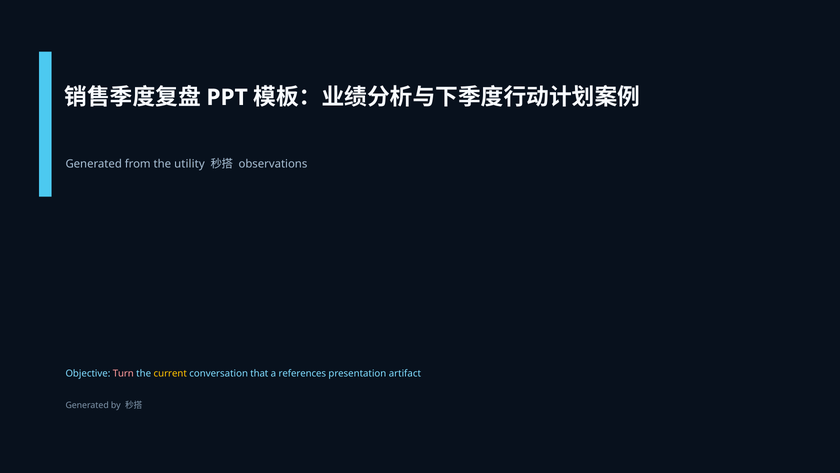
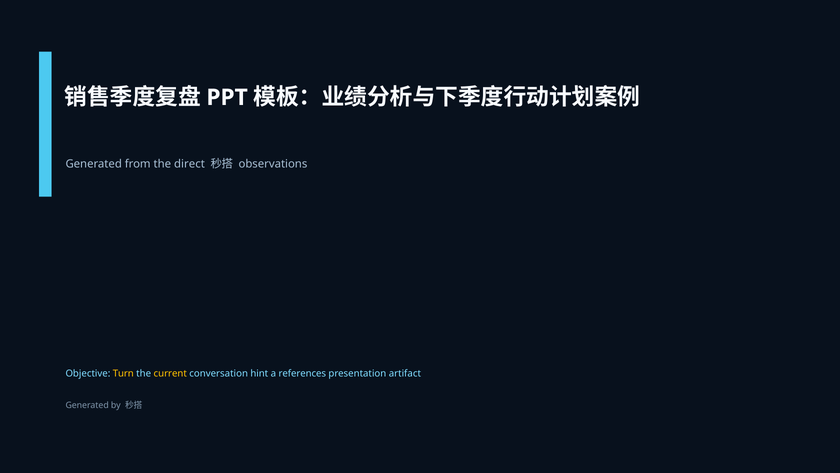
utility: utility -> direct
Turn colour: pink -> yellow
that: that -> hint
